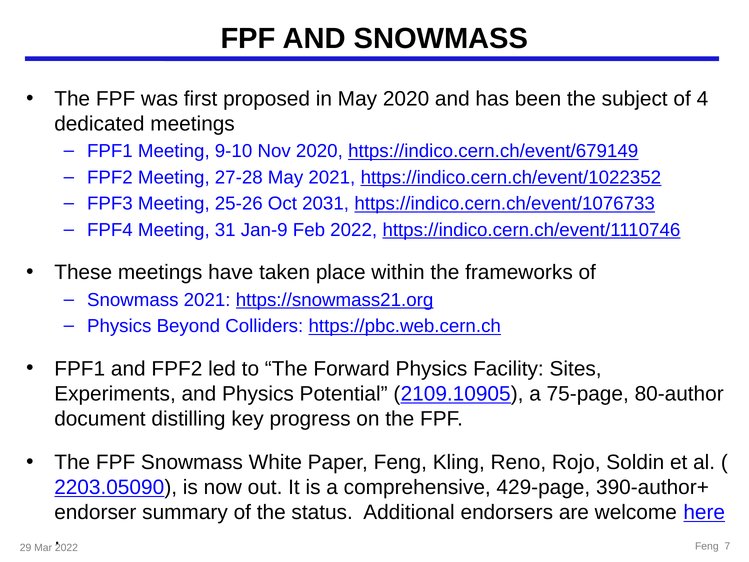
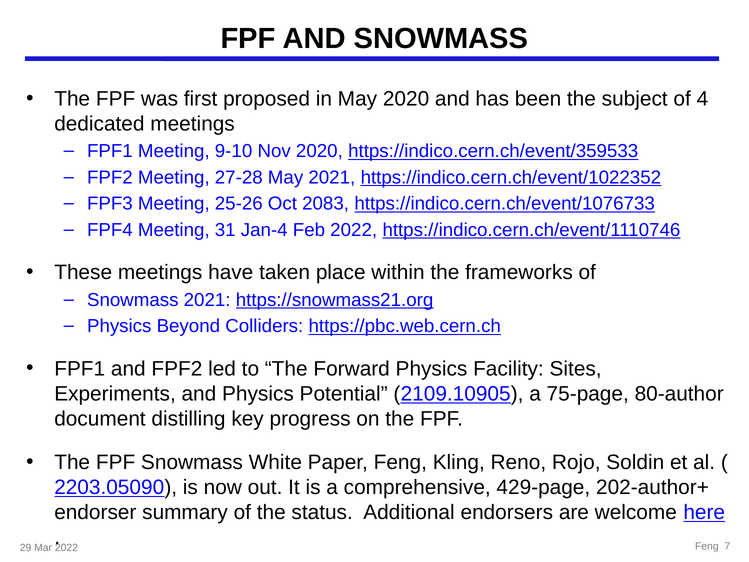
https://indico.cern.ch/event/679149: https://indico.cern.ch/event/679149 -> https://indico.cern.ch/event/359533
2031: 2031 -> 2083
Jan-9: Jan-9 -> Jan-4
390-author+: 390-author+ -> 202-author+
